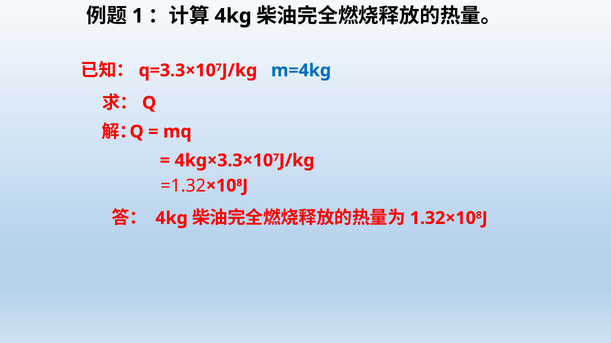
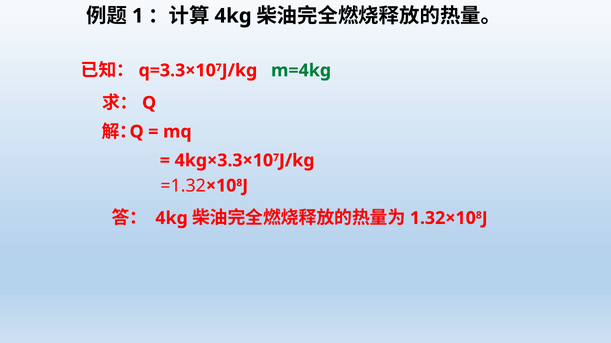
m=4kg colour: blue -> green
